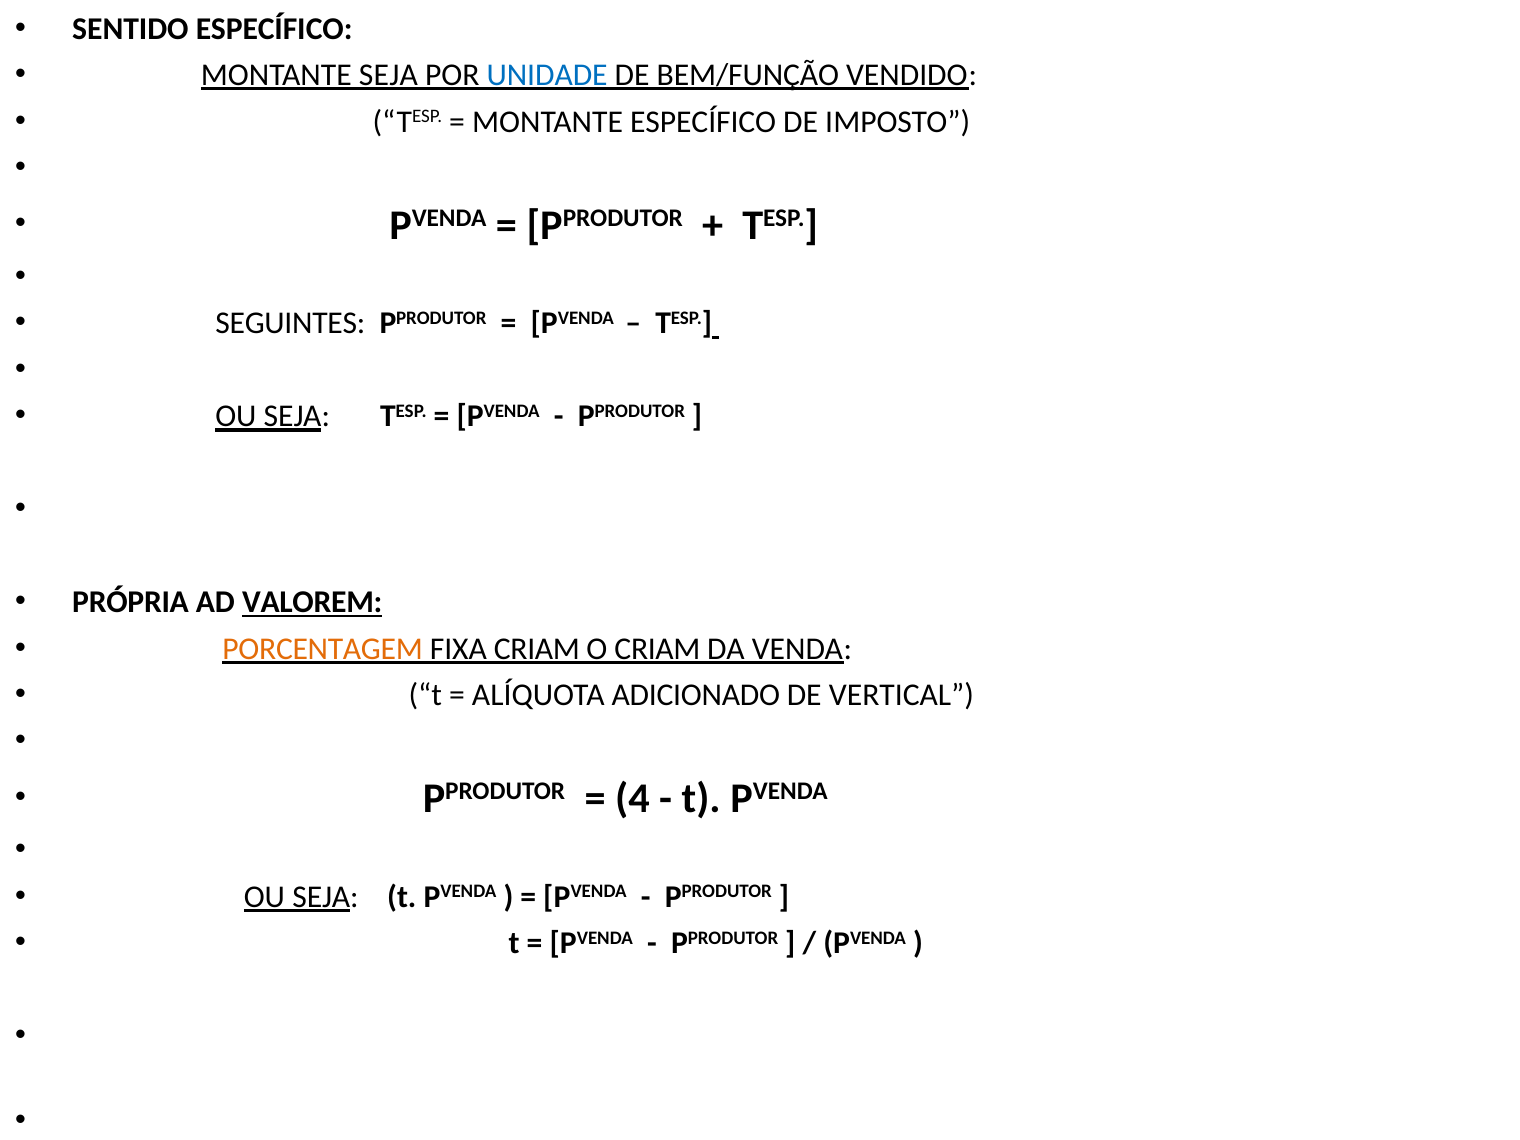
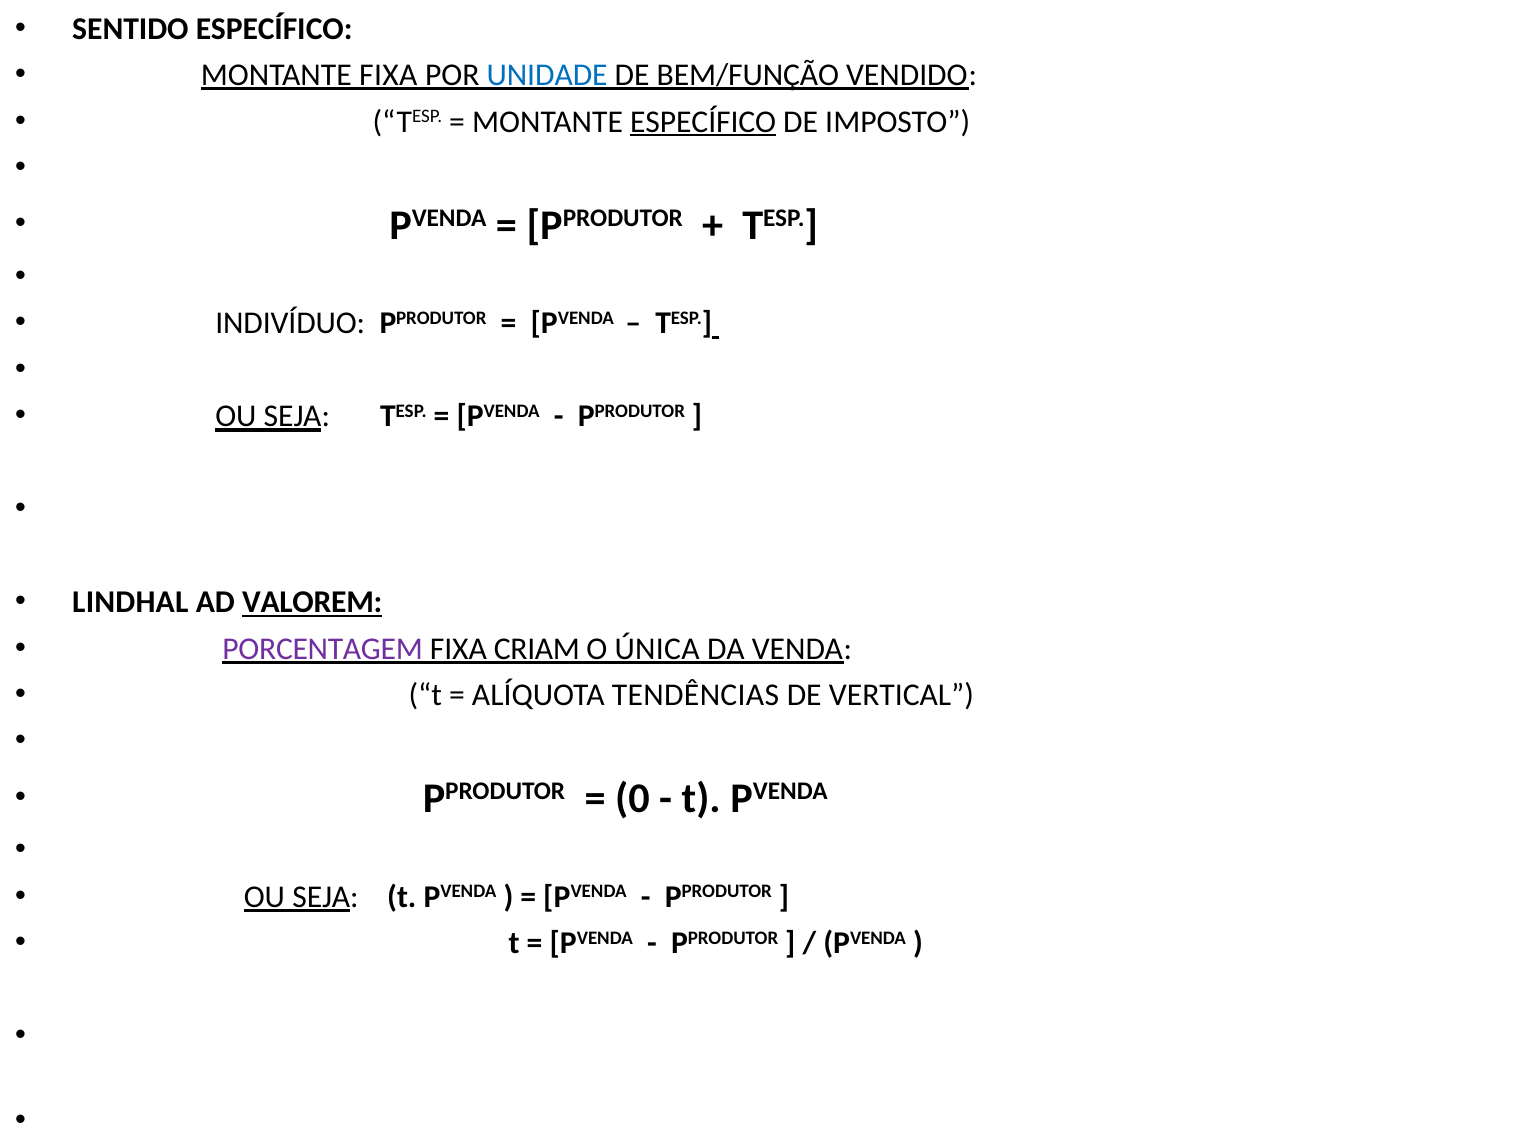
MONTANTE SEJA: SEJA -> FIXA
ESPECÍFICO at (703, 122) underline: none -> present
SEGUINTES: SEGUINTES -> INDIVÍDUO
PRÓPRIA: PRÓPRIA -> LINDHAL
PORCENTAGEM colour: orange -> purple
O CRIAM: CRIAM -> ÚNICA
ADICIONADO: ADICIONADO -> TENDÊNCIAS
4: 4 -> 0
